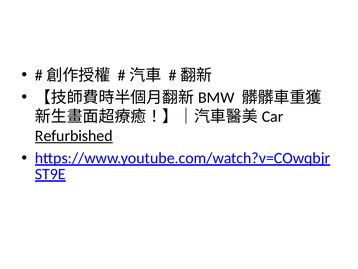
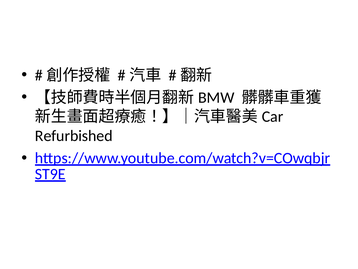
Refurbished underline: present -> none
